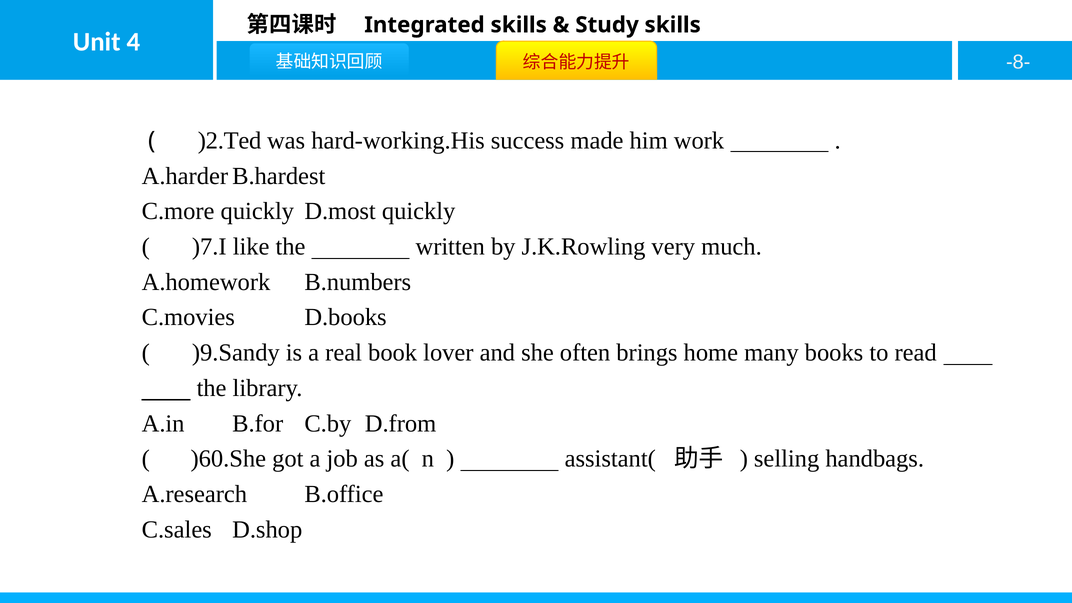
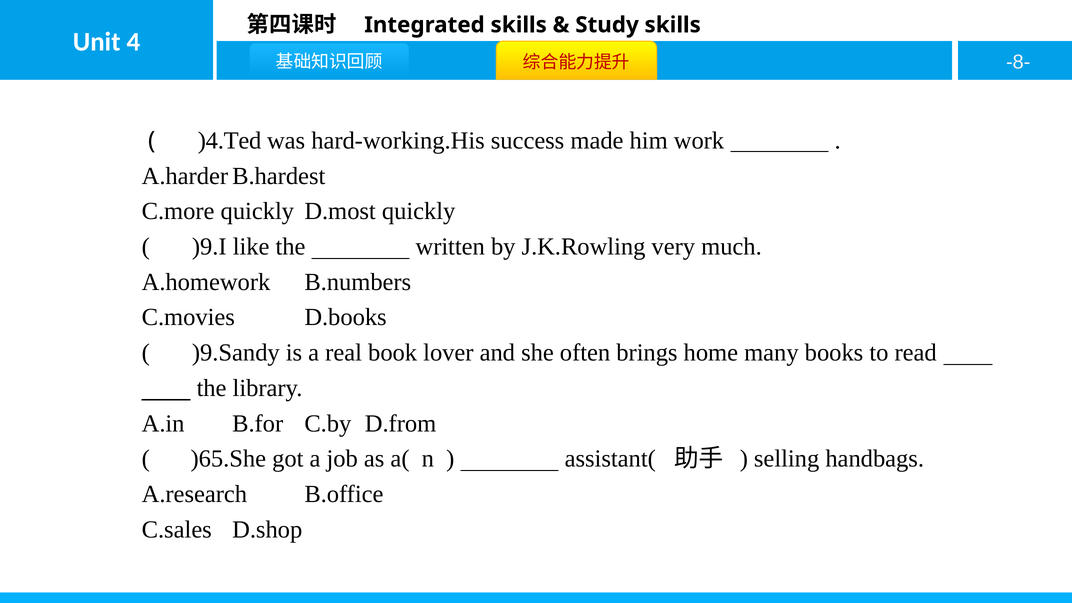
)2.Ted: )2.Ted -> )4.Ted
)7.I: )7.I -> )9.I
)60.She: )60.She -> )65.She
